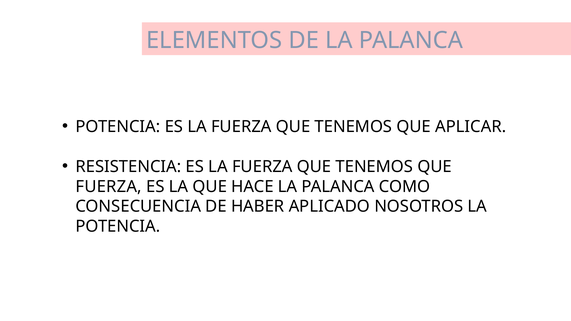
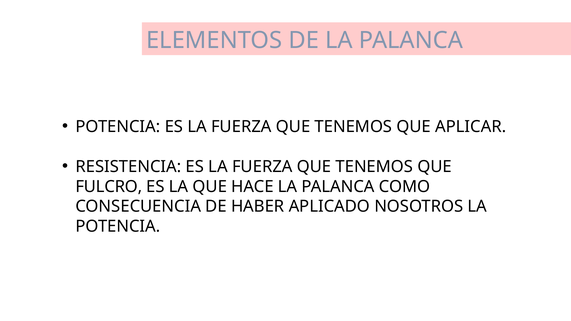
FUERZA at (109, 187): FUERZA -> FULCRO
